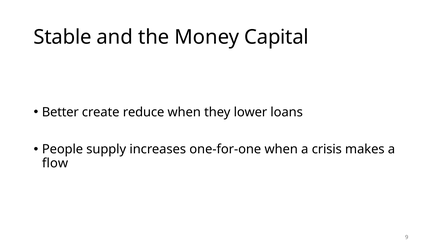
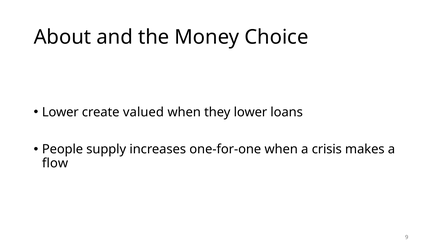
Stable: Stable -> About
Capital: Capital -> Choice
Better at (60, 112): Better -> Lower
reduce: reduce -> valued
